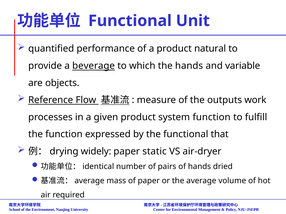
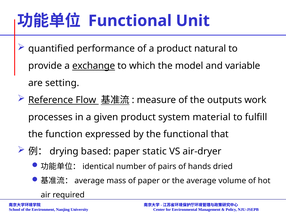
beverage: beverage -> exchange
the hands: hands -> model
objects: objects -> setting
system function: function -> material
widely: widely -> based
